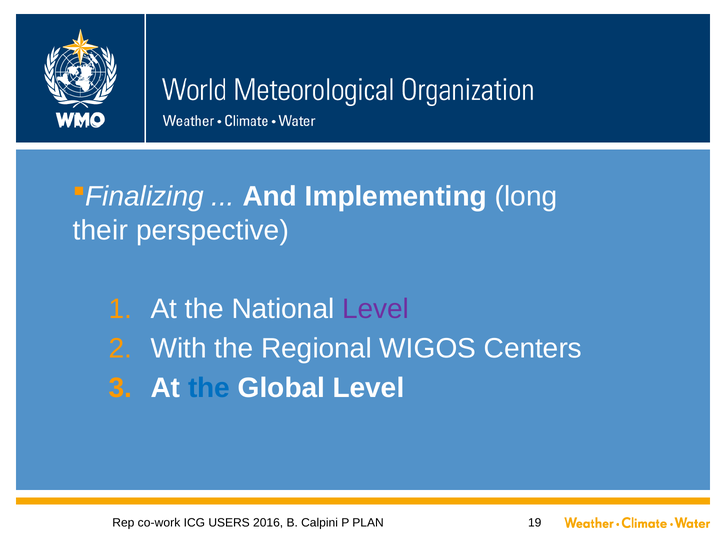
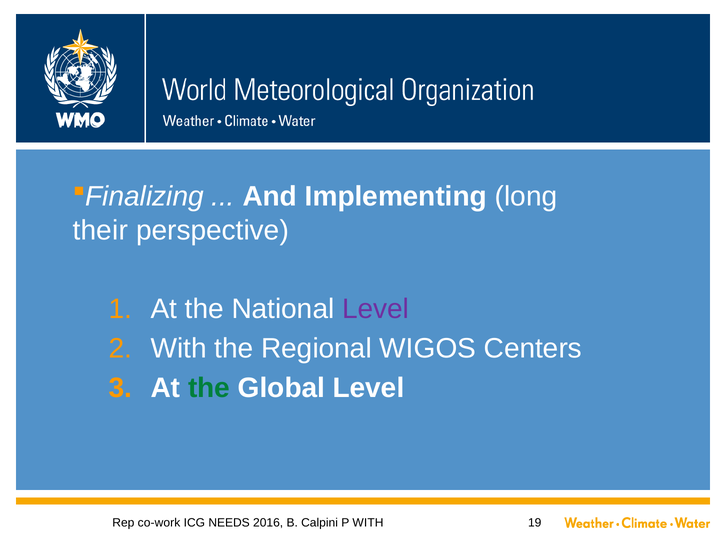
the at (209, 388) colour: blue -> green
USERS: USERS -> NEEDS
P PLAN: PLAN -> WITH
